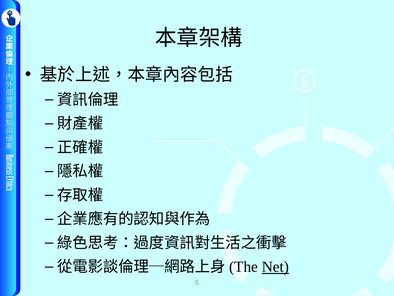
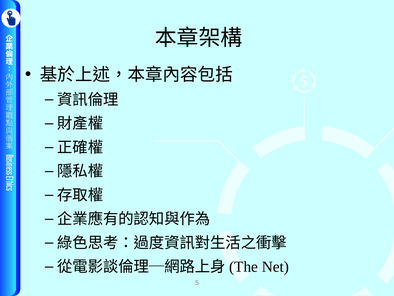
Net underline: present -> none
